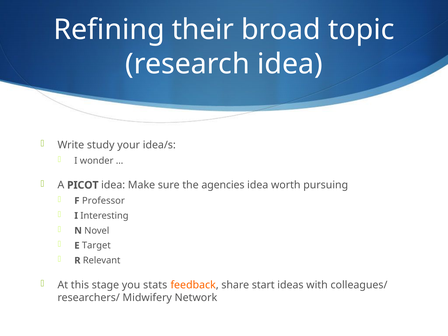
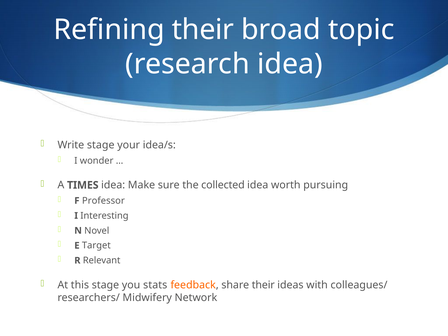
Write study: study -> stage
PICOT: PICOT -> TIMES
agencies: agencies -> collected
share start: start -> their
